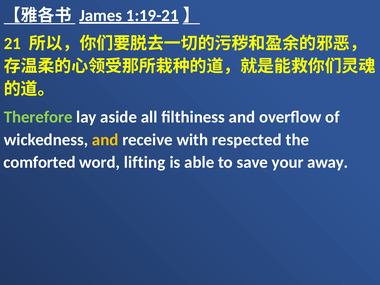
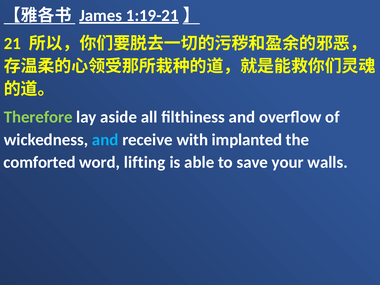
and at (105, 140) colour: yellow -> light blue
respected: respected -> implanted
away: away -> walls
